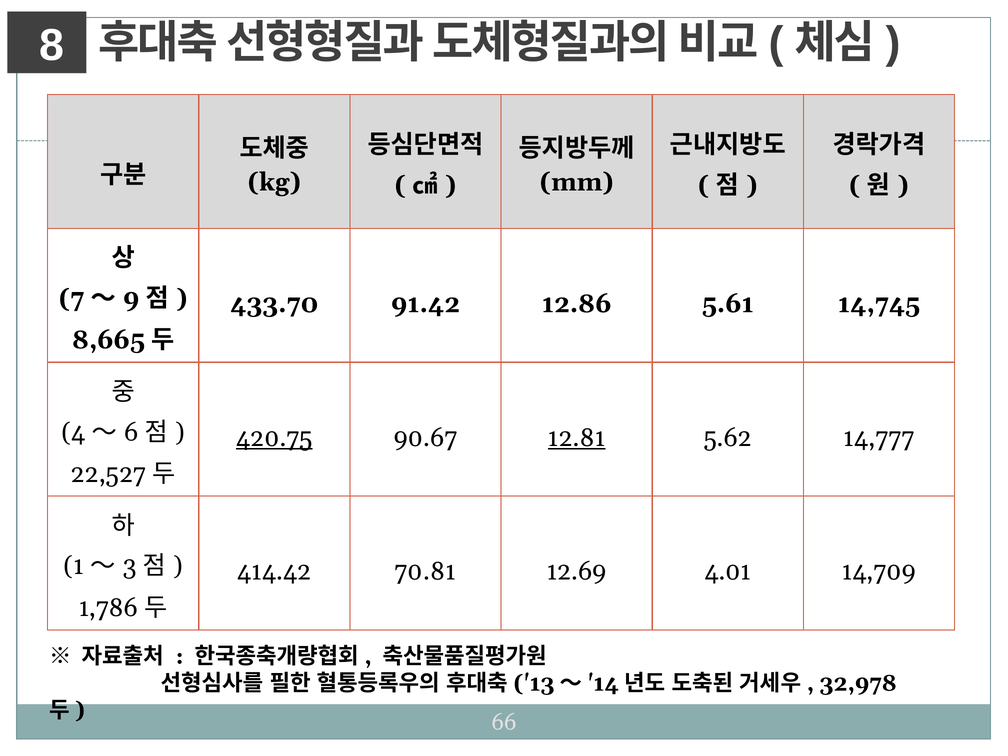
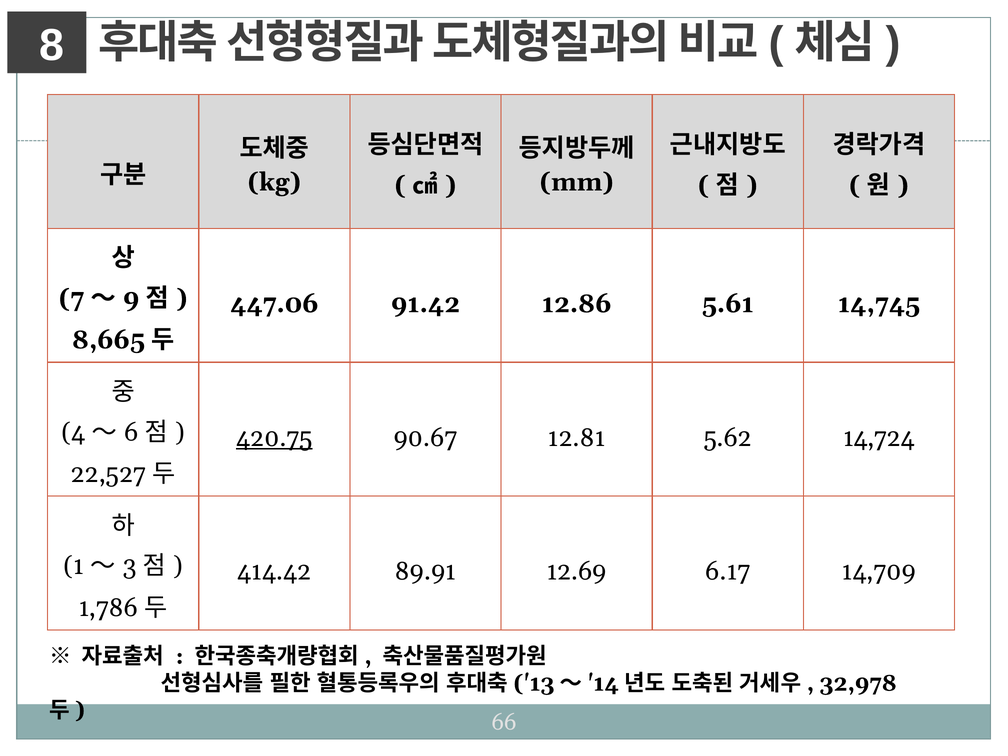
433.70: 433.70 -> 447.06
12.81 underline: present -> none
14,777: 14,777 -> 14,724
70.81: 70.81 -> 89.91
4.01: 4.01 -> 6.17
